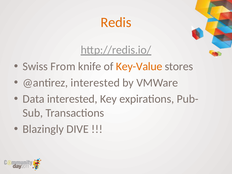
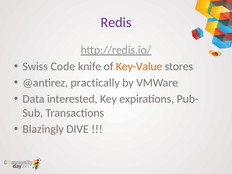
Redis colour: orange -> purple
From: From -> Code
@antirez interested: interested -> practically
